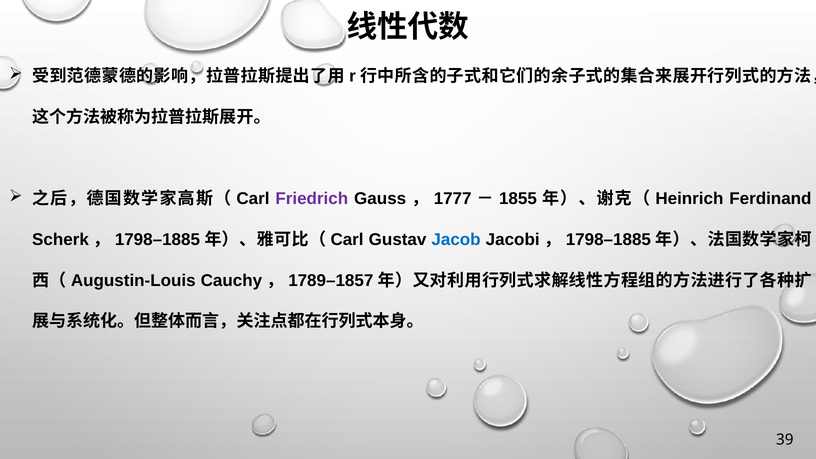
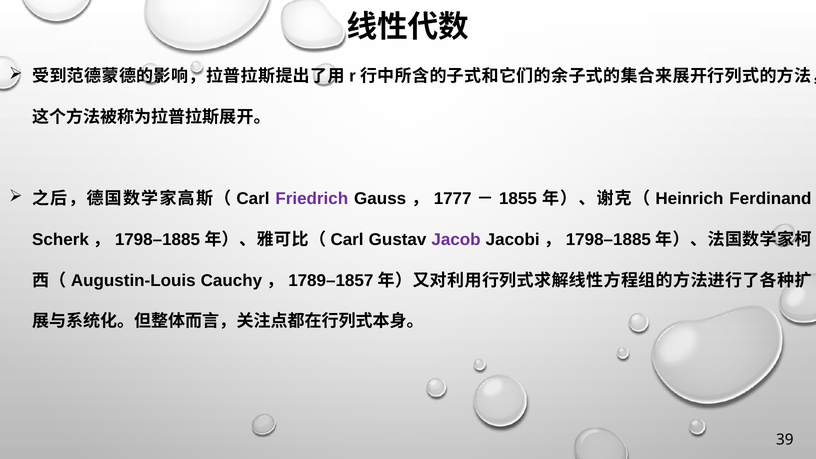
Jacob colour: blue -> purple
